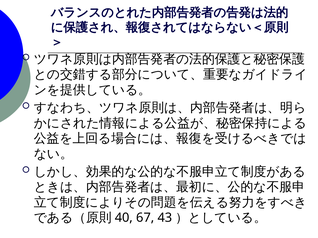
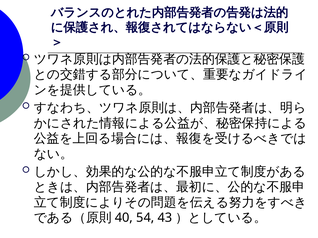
67: 67 -> 54
